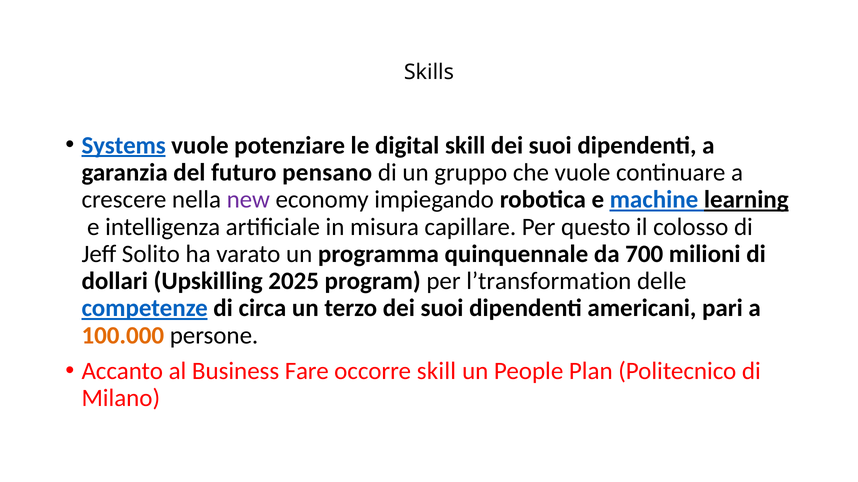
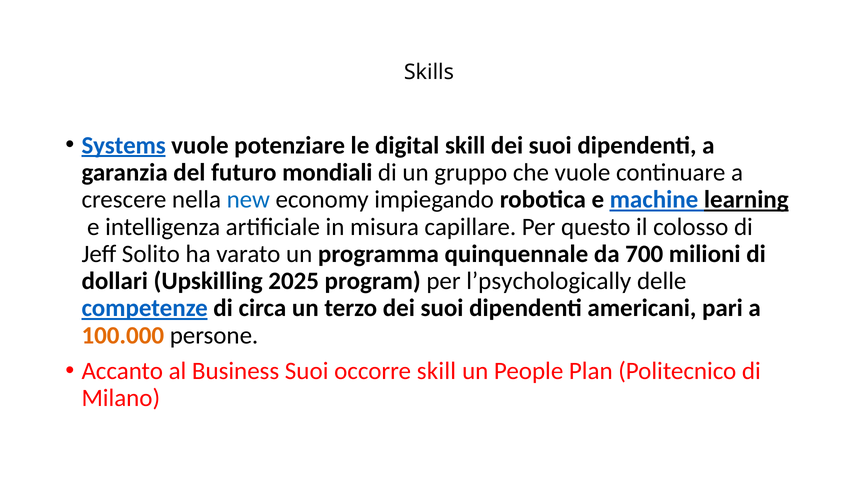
pensano: pensano -> mondiali
new colour: purple -> blue
l’transformation: l’transformation -> l’psychologically
Business Fare: Fare -> Suoi
